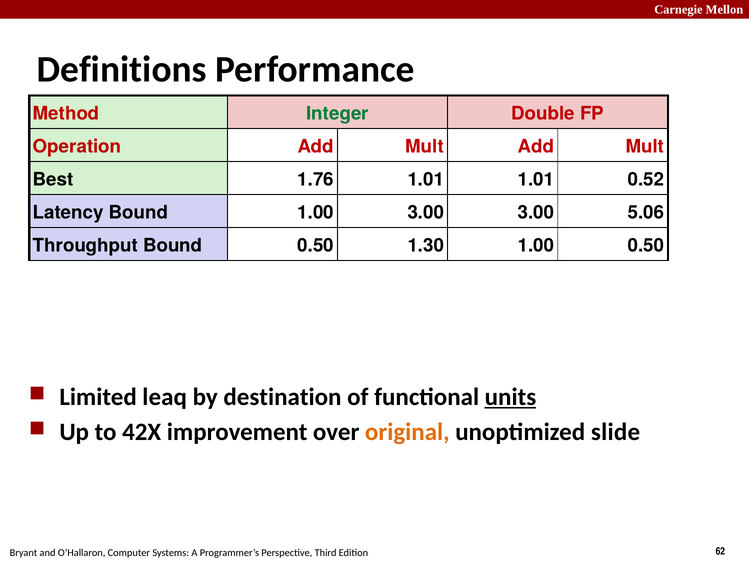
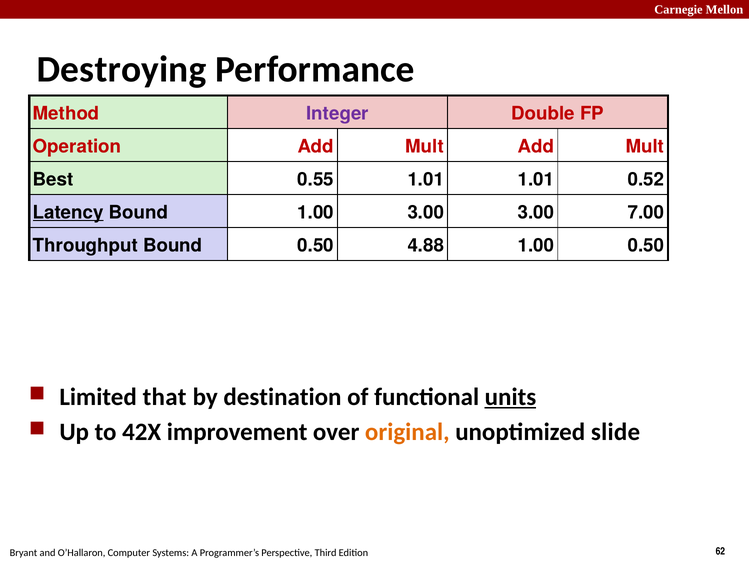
Definitions: Definitions -> Destroying
Integer colour: green -> purple
1.76: 1.76 -> 0.55
Latency underline: none -> present
5.06: 5.06 -> 7.00
1.30: 1.30 -> 4.88
leaq: leaq -> that
